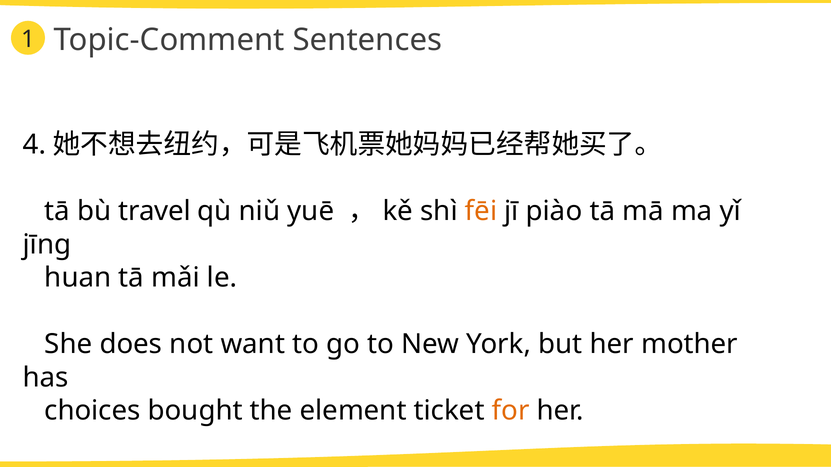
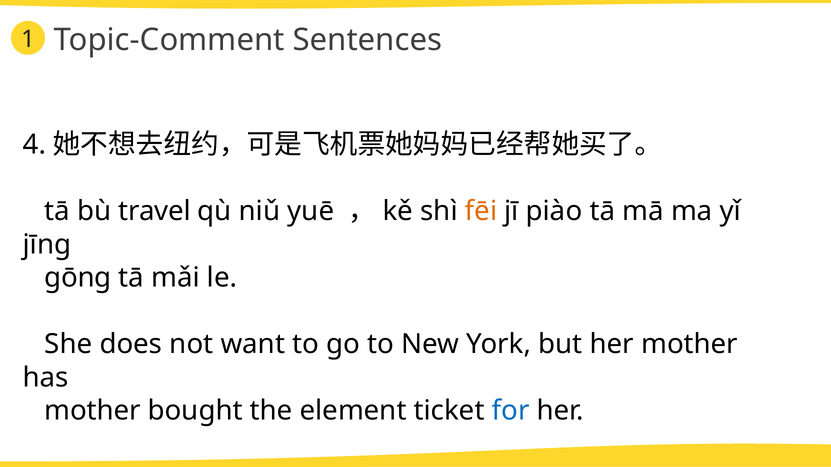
huan: huan -> gōng
choices at (92, 411): choices -> mother
for colour: orange -> blue
